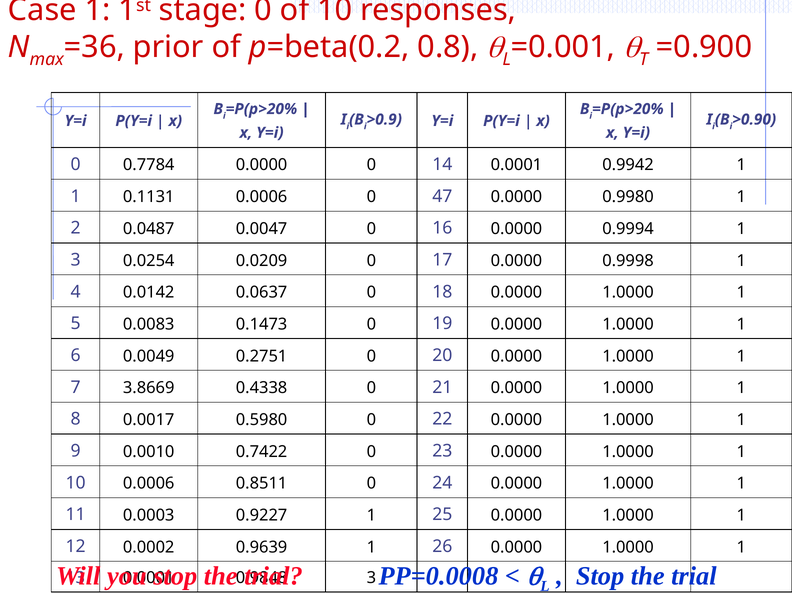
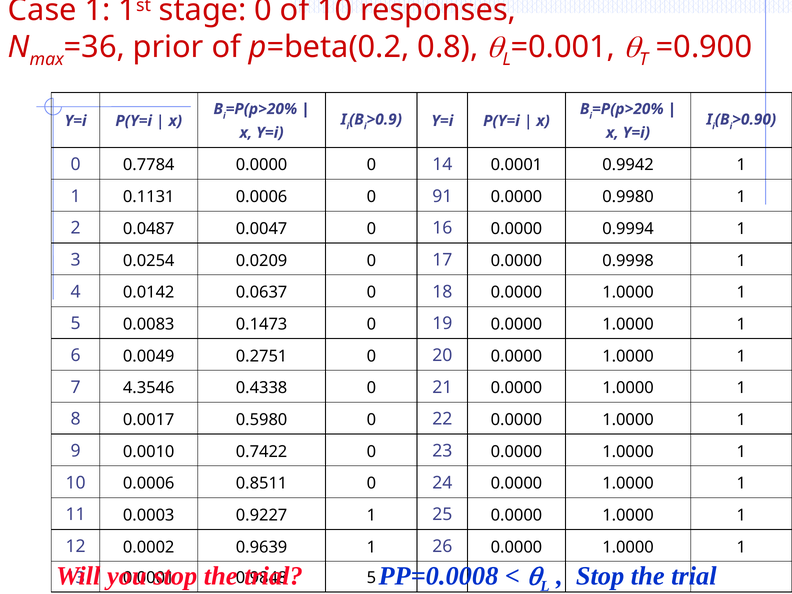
47: 47 -> 91
3.8669: 3.8669 -> 4.3546
3 at (371, 578): 3 -> 5
